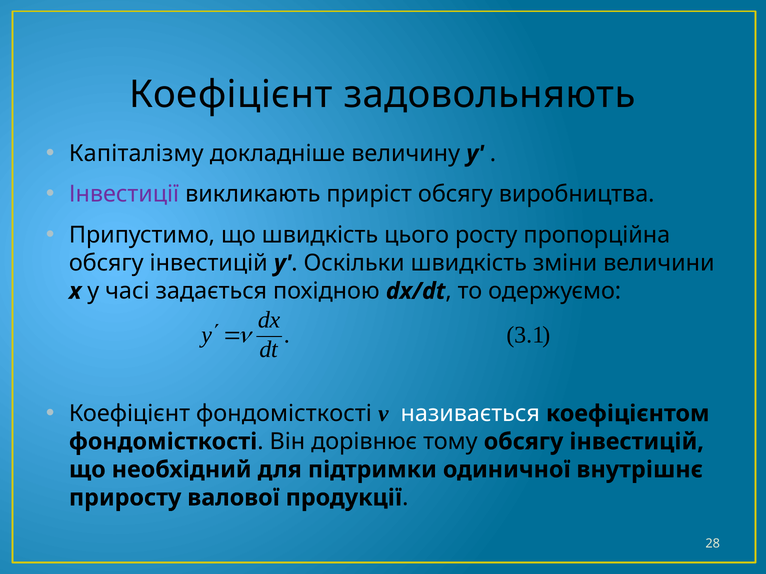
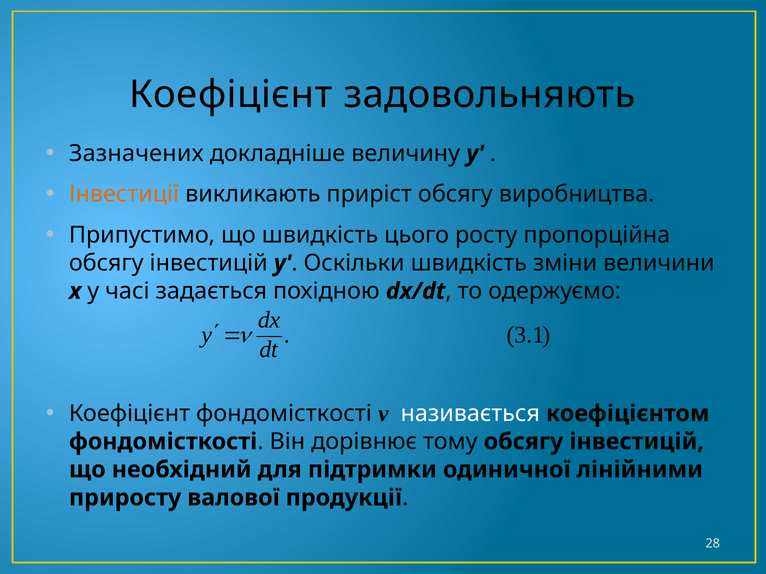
Капіталізму: Капіталізму -> Зазначених
Інвестиції colour: purple -> orange
внутрішнє: внутрішнє -> лінійними
